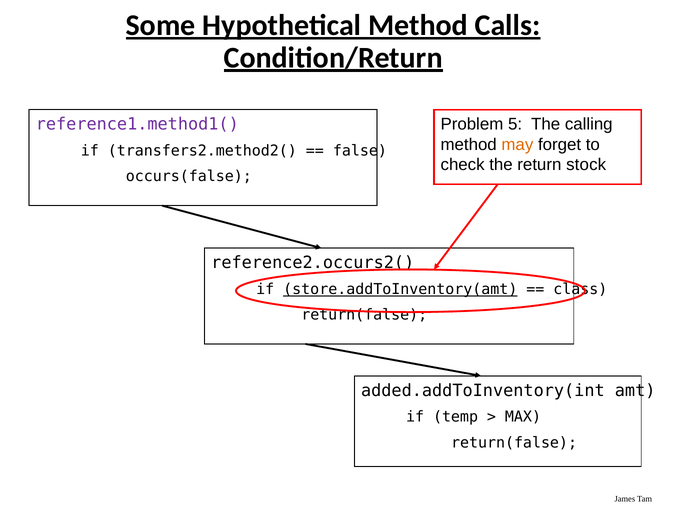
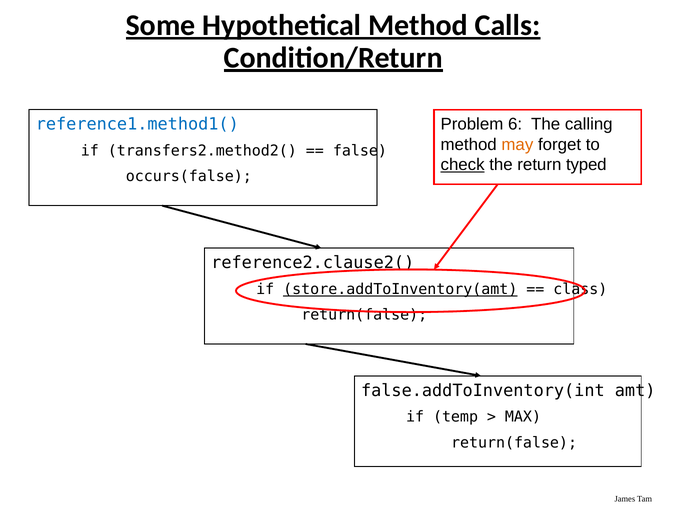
5: 5 -> 6
reference1.method1( colour: purple -> blue
check underline: none -> present
stock: stock -> typed
reference2.occurs2(: reference2.occurs2( -> reference2.clause2(
added.addToInventory(int: added.addToInventory(int -> false.addToInventory(int
